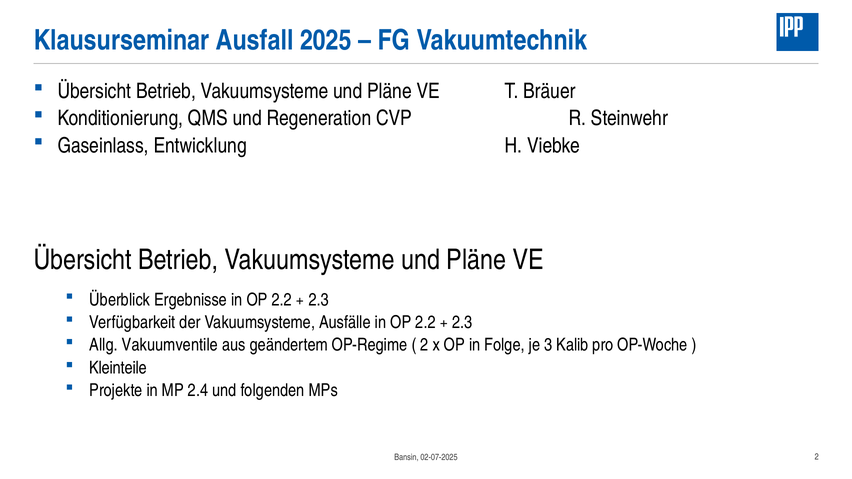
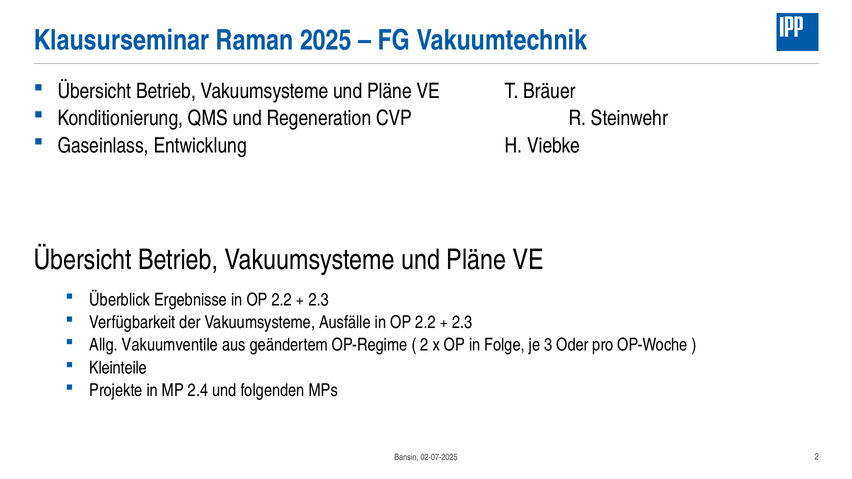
Ausfall: Ausfall -> Raman
Kalib: Kalib -> Oder
